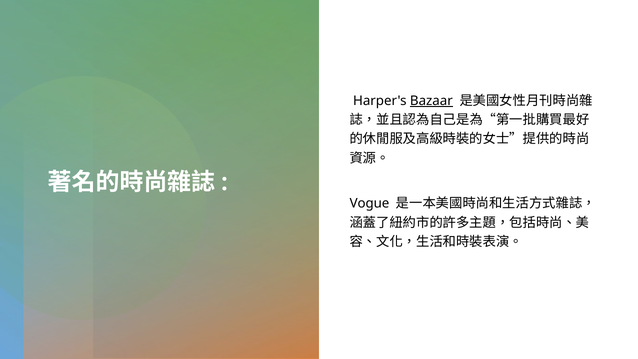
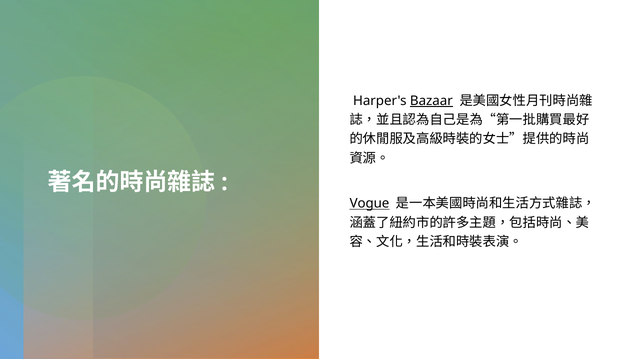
Vogue underline: none -> present
